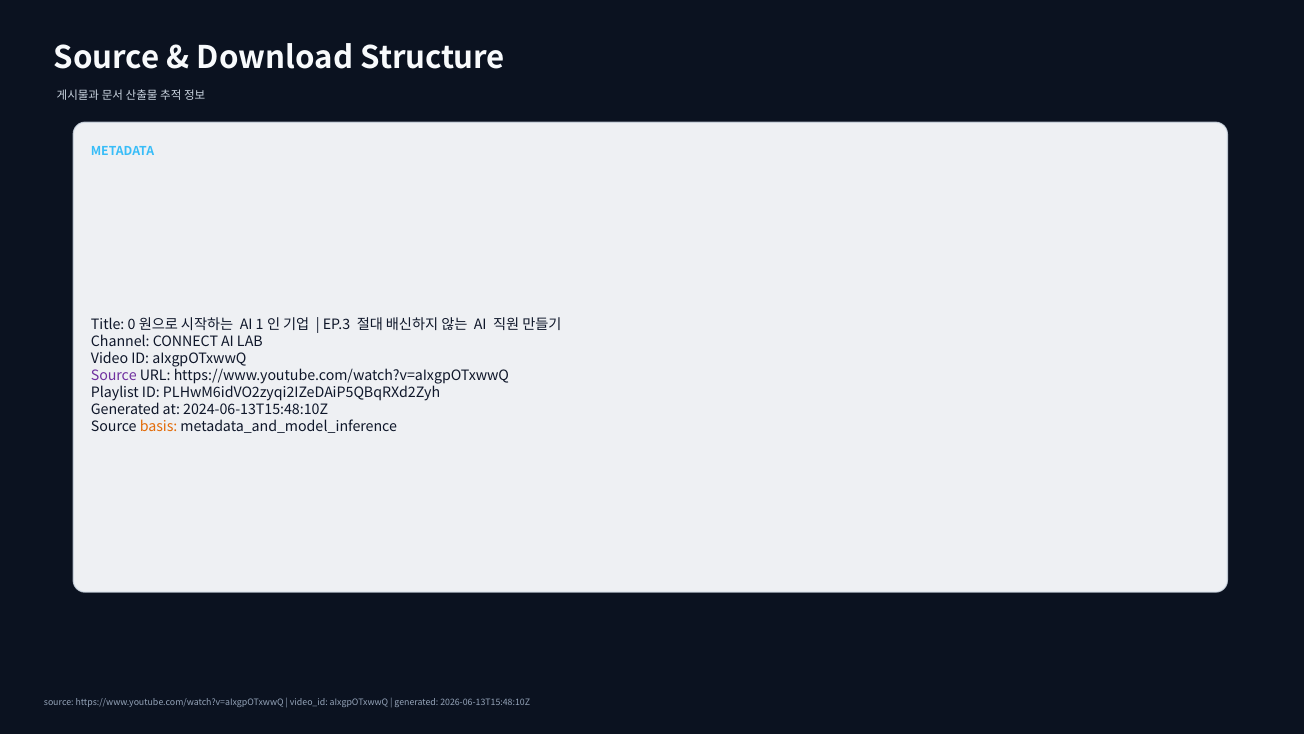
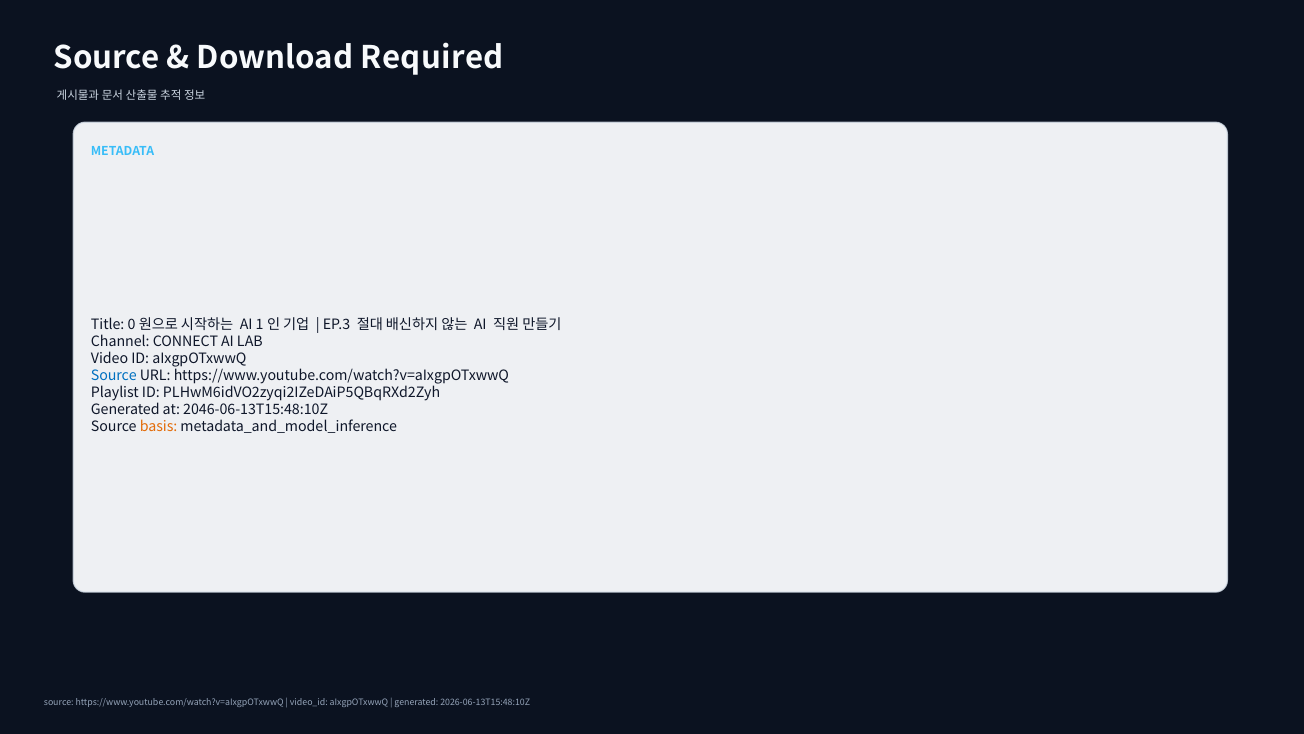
Structure: Structure -> Required
Source at (114, 375) colour: purple -> blue
2024-06-13T15:48:10Z: 2024-06-13T15:48:10Z -> 2046-06-13T15:48:10Z
